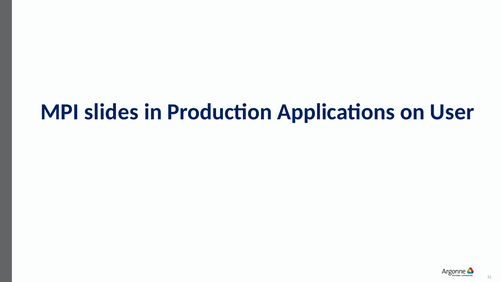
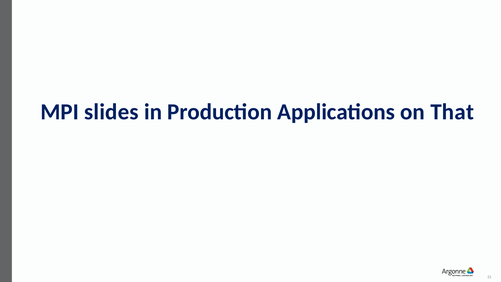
User: User -> That
